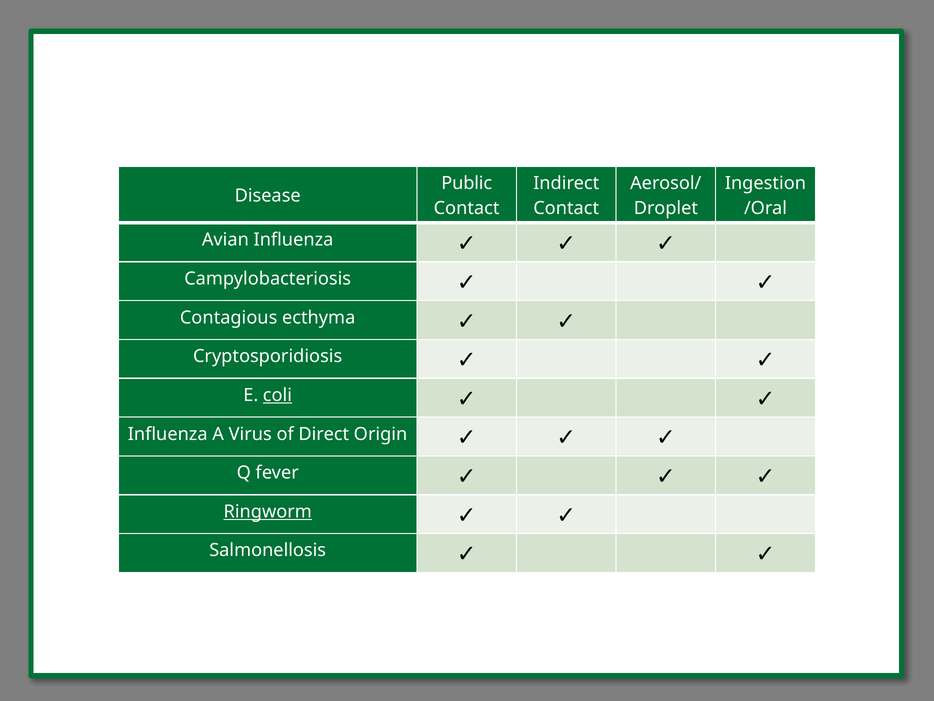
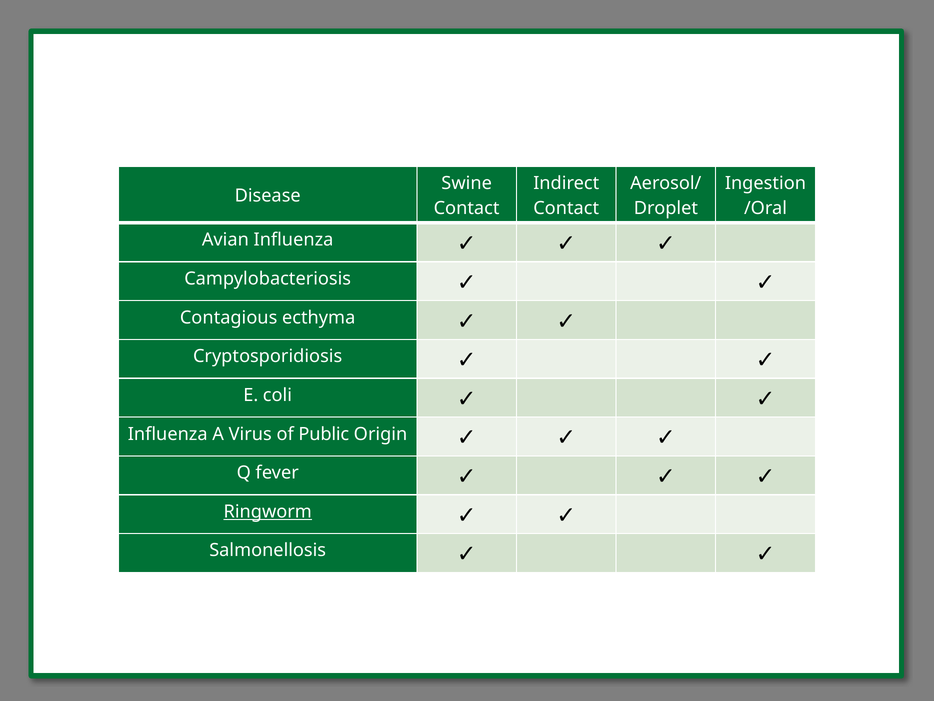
Public: Public -> Swine
coli underline: present -> none
Direct: Direct -> Public
